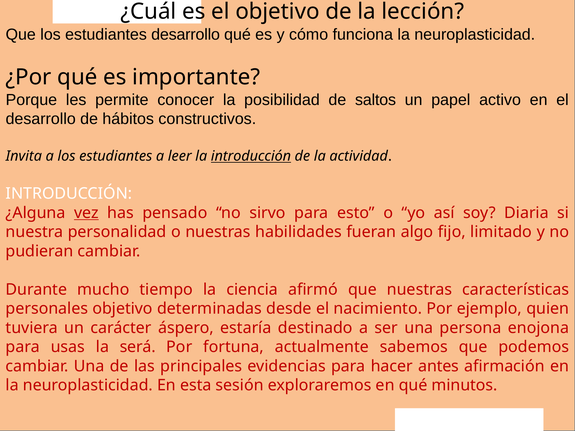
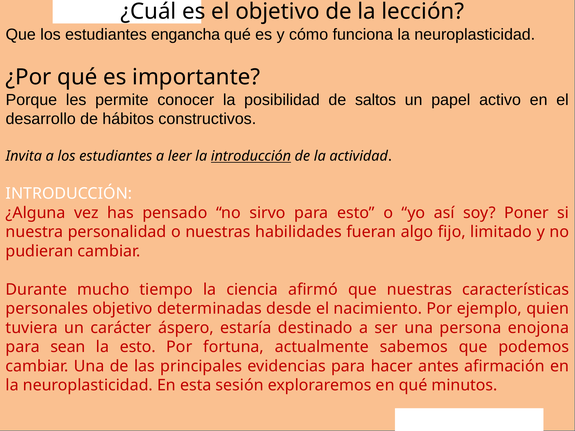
estudiantes desarrollo: desarrollo -> engancha
vez underline: present -> none
Diaria: Diaria -> Poner
usas: usas -> sean
la será: será -> esto
